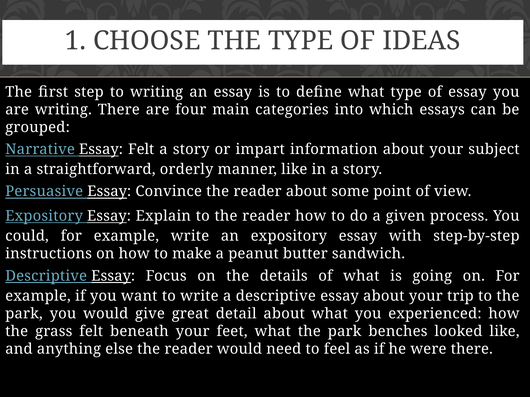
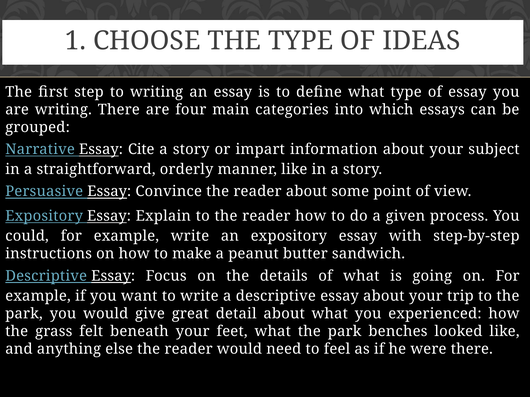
Essay Felt: Felt -> Cite
